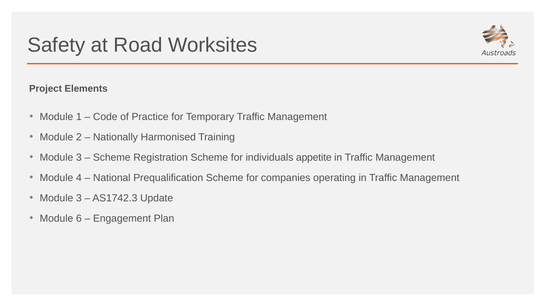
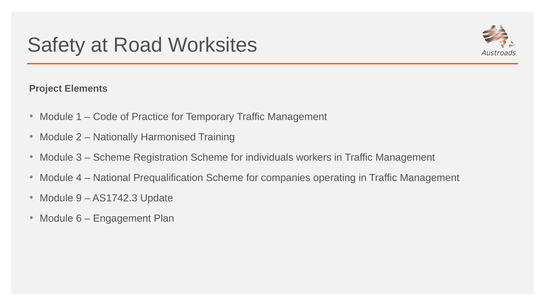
appetite: appetite -> workers
3 at (79, 198): 3 -> 9
